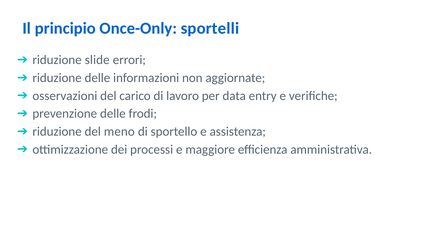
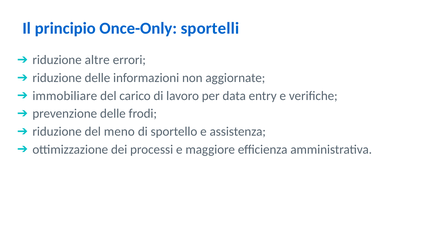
slide: slide -> altre
osservazioni: osservazioni -> immobiliare
